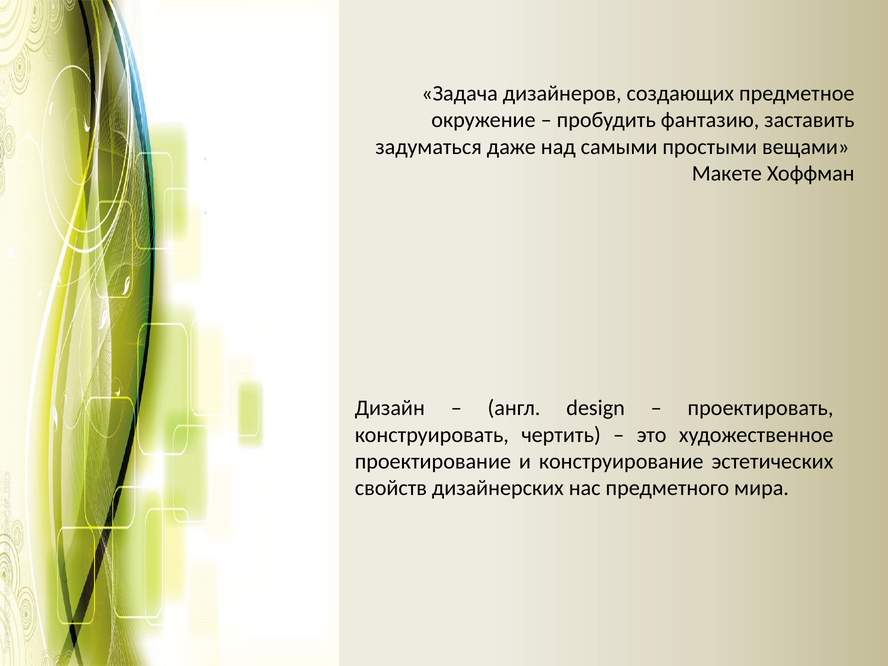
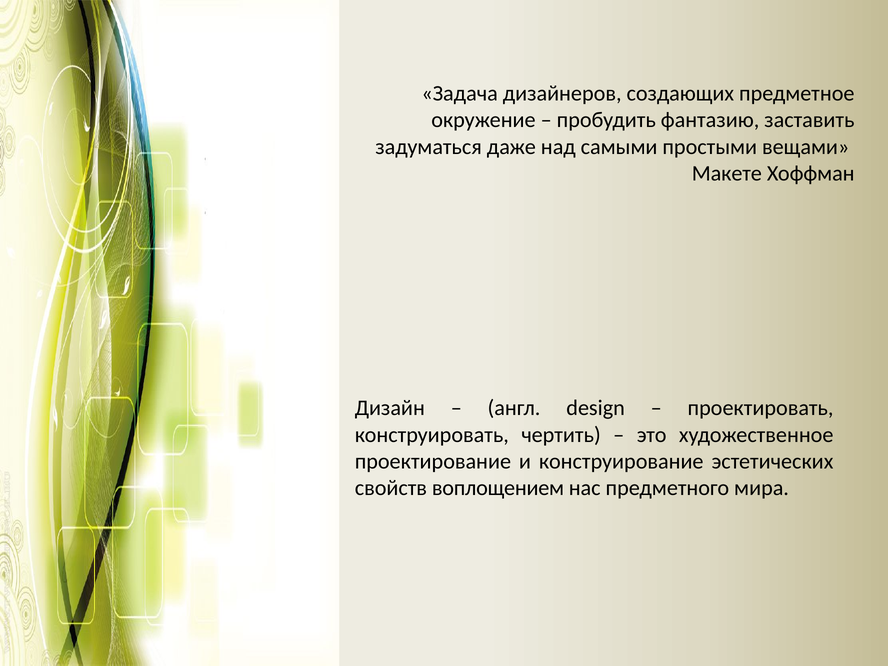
дизайнерских: дизайнерских -> воплощением
